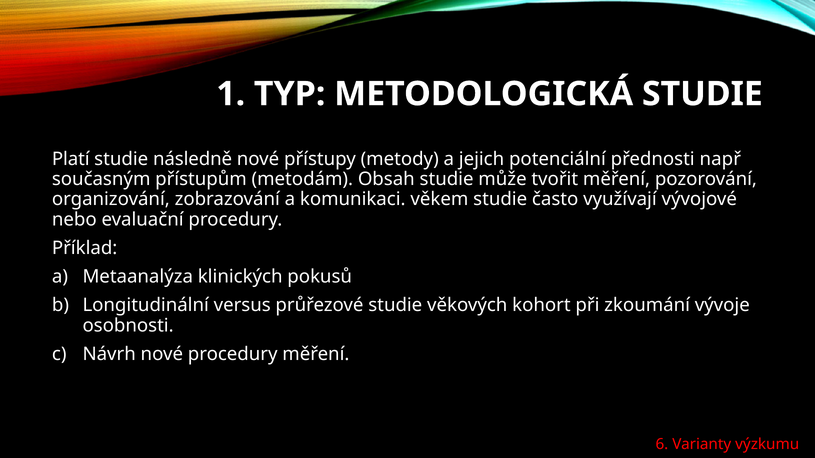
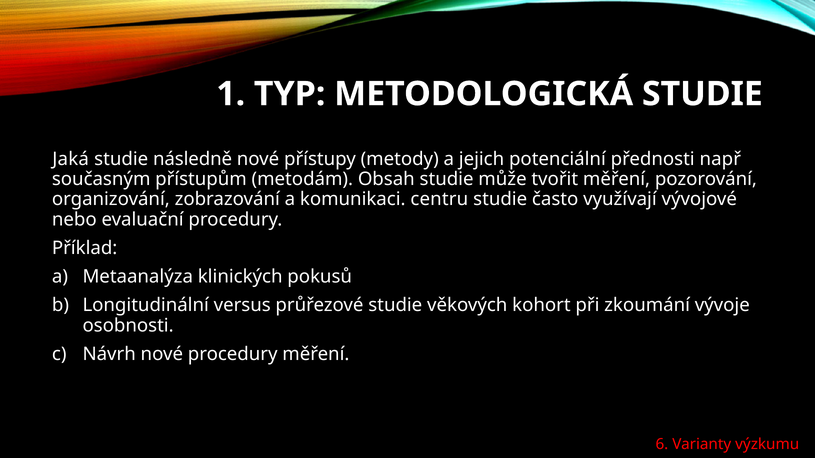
Platí: Platí -> Jaká
věkem: věkem -> centru
